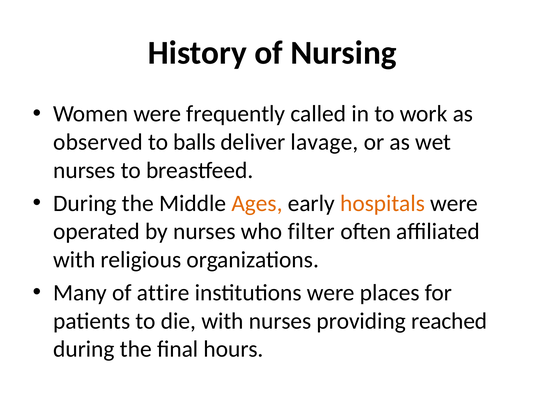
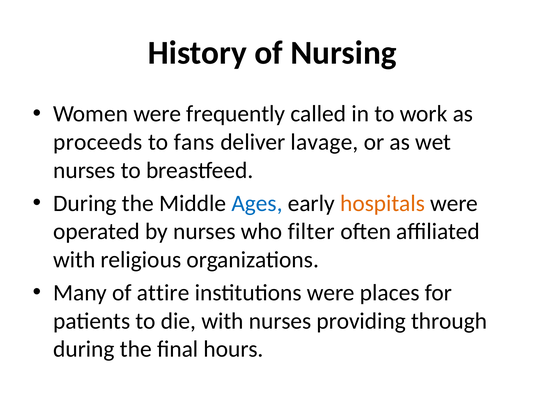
observed: observed -> proceeds
balls: balls -> fans
Ages colour: orange -> blue
reached: reached -> through
